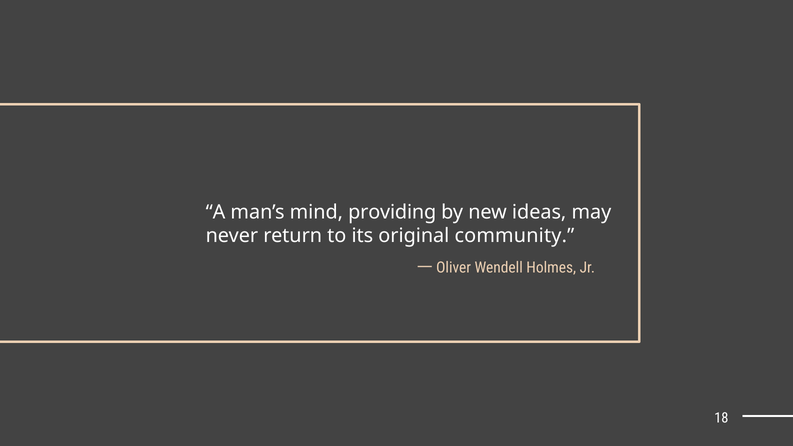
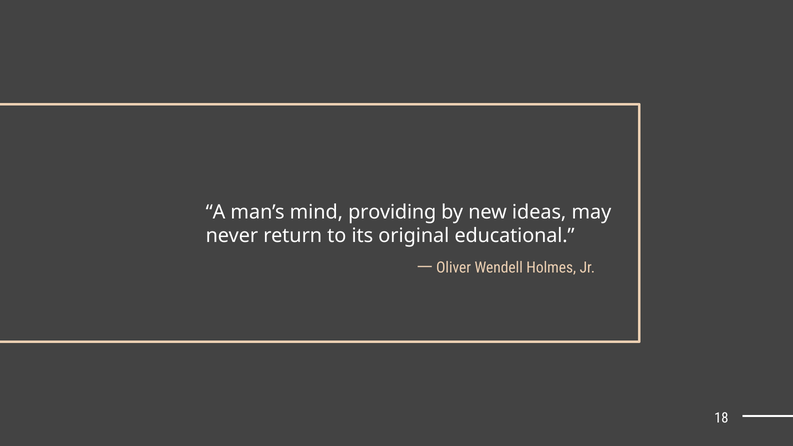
community: community -> educational
